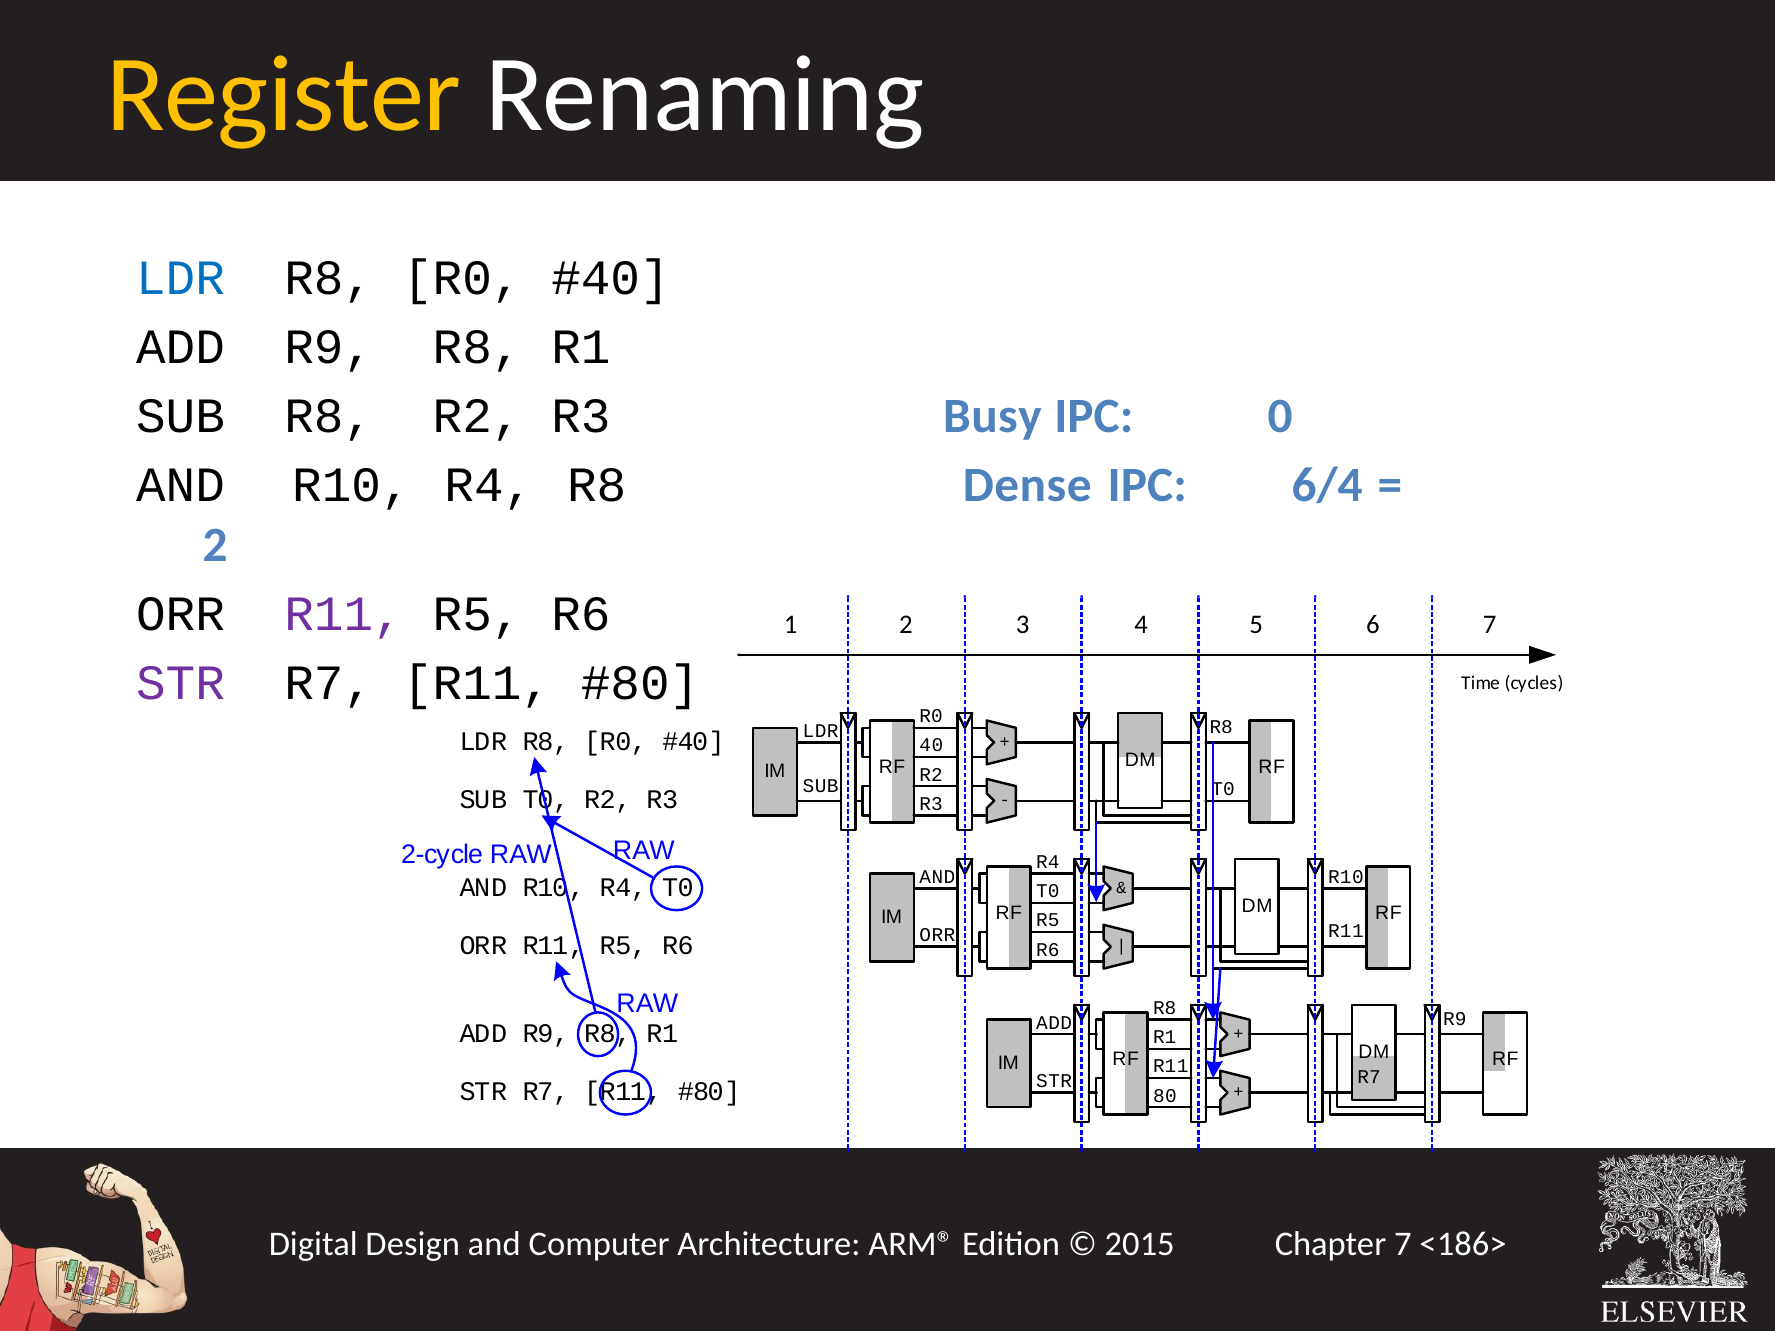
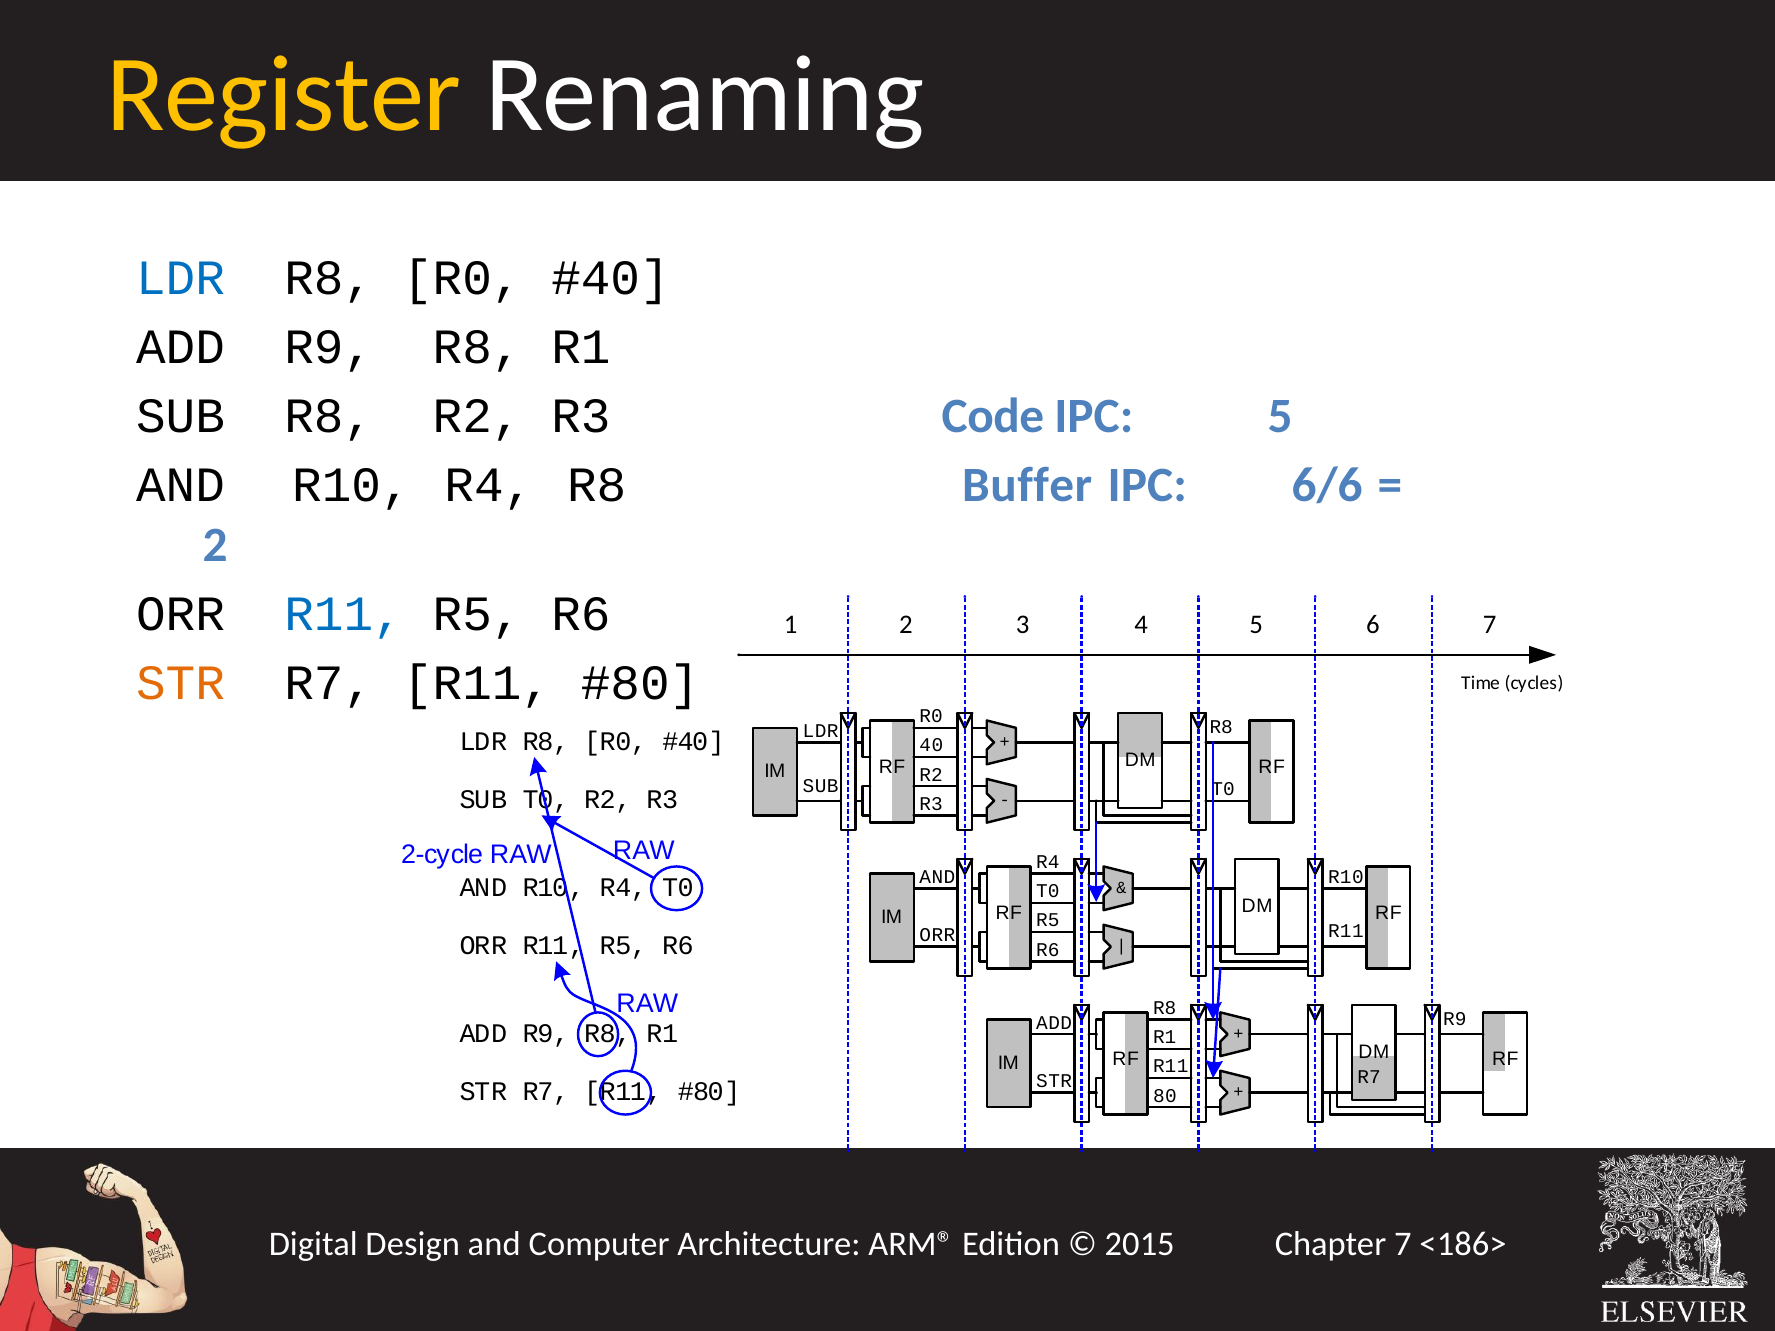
Busy: Busy -> Code
IPC 0: 0 -> 5
Dense: Dense -> Buffer
6/4: 6/4 -> 6/6
R11 at (344, 614) colour: purple -> blue
STR at (180, 683) colour: purple -> orange
